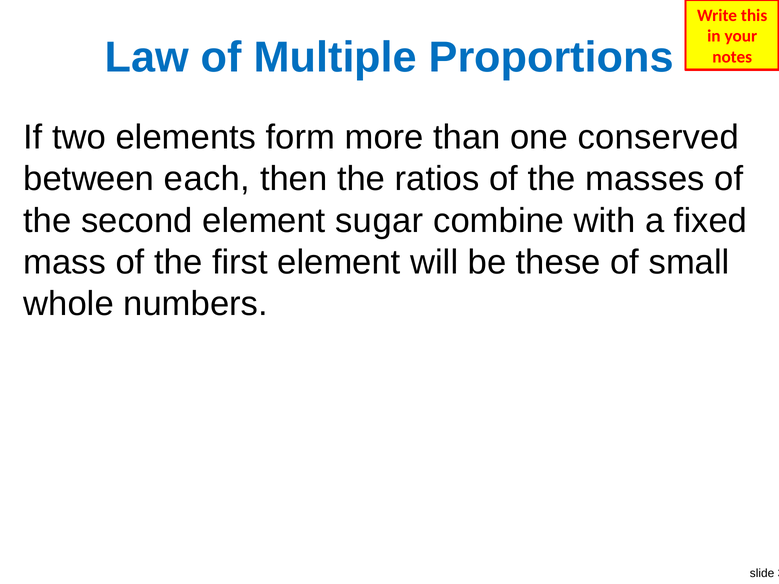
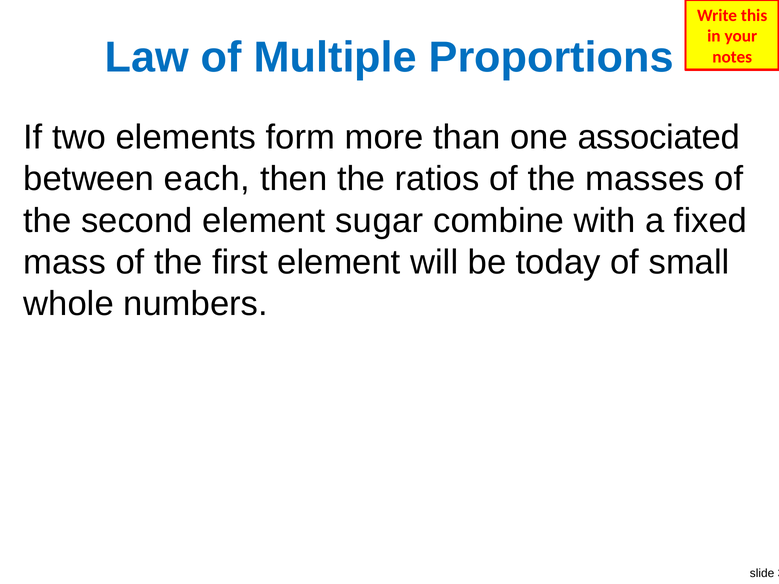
conserved: conserved -> associated
these: these -> today
